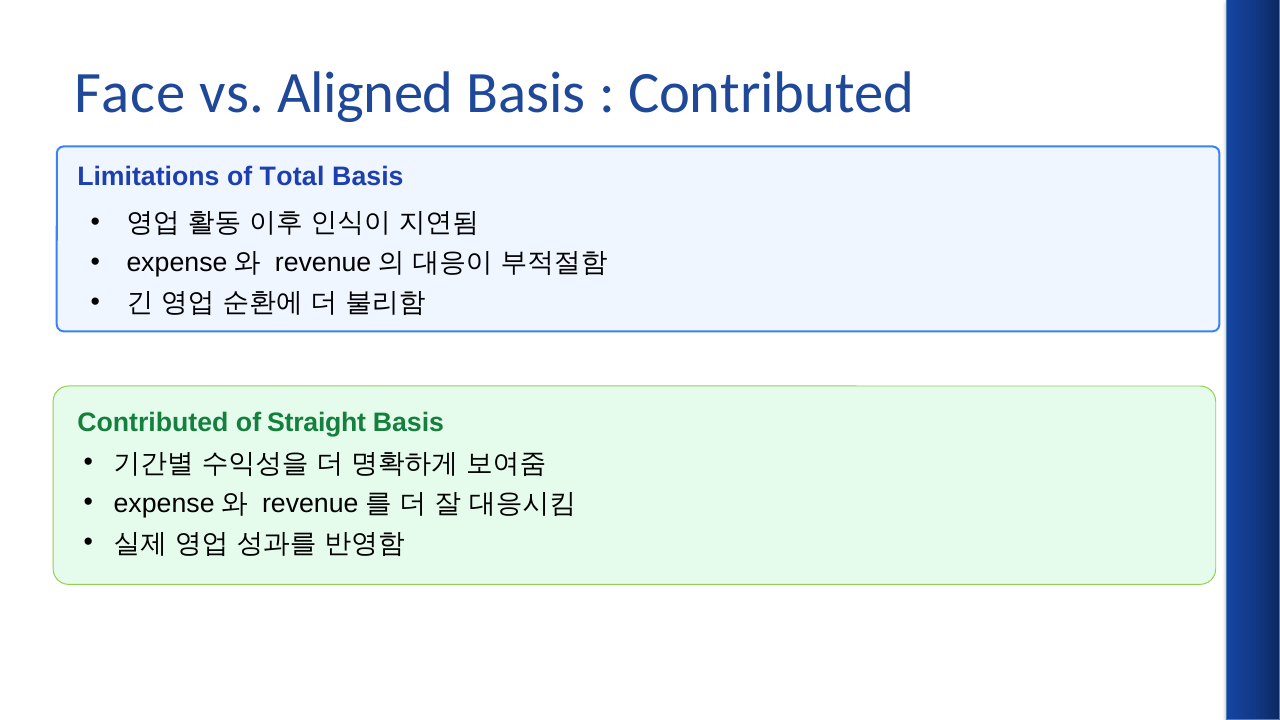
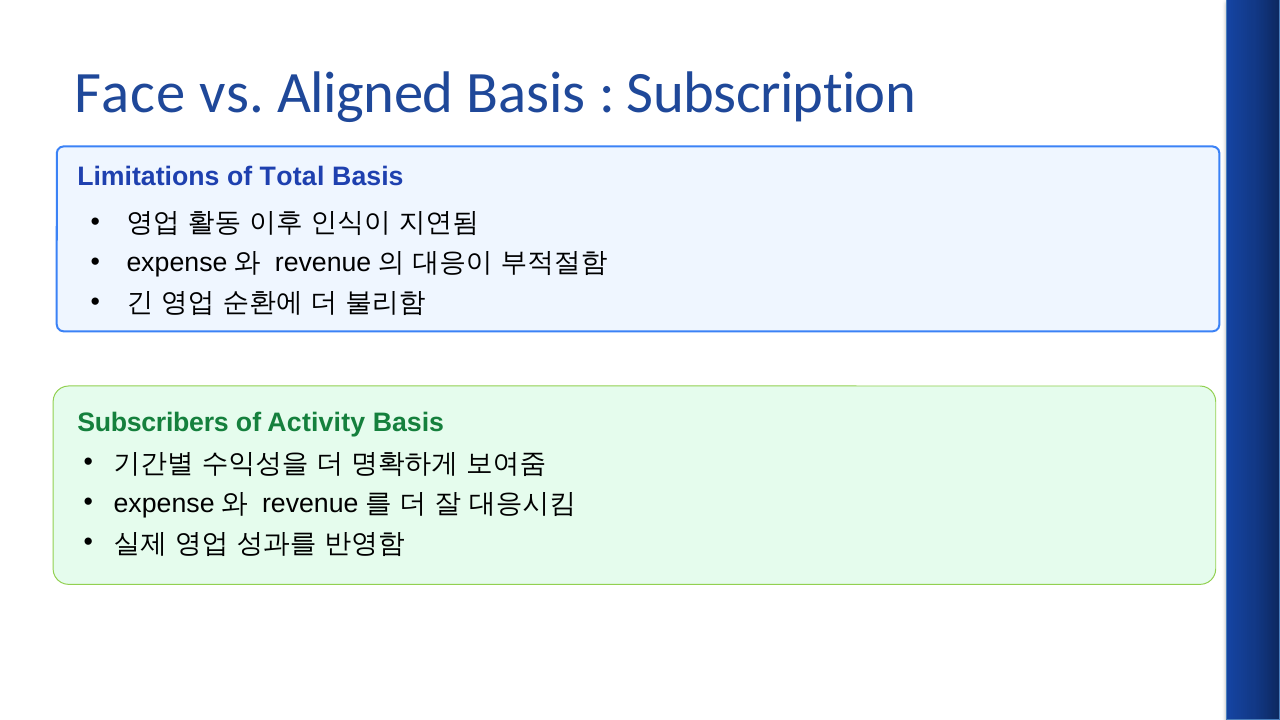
Contributed at (771, 93): Contributed -> Subscription
Contributed at (153, 423): Contributed -> Subscribers
Straight: Straight -> Activity
